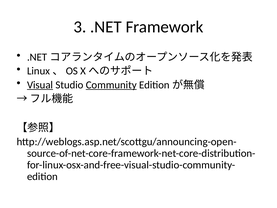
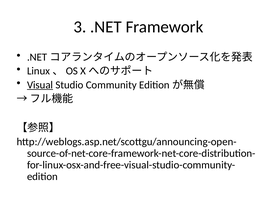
Community underline: present -> none
